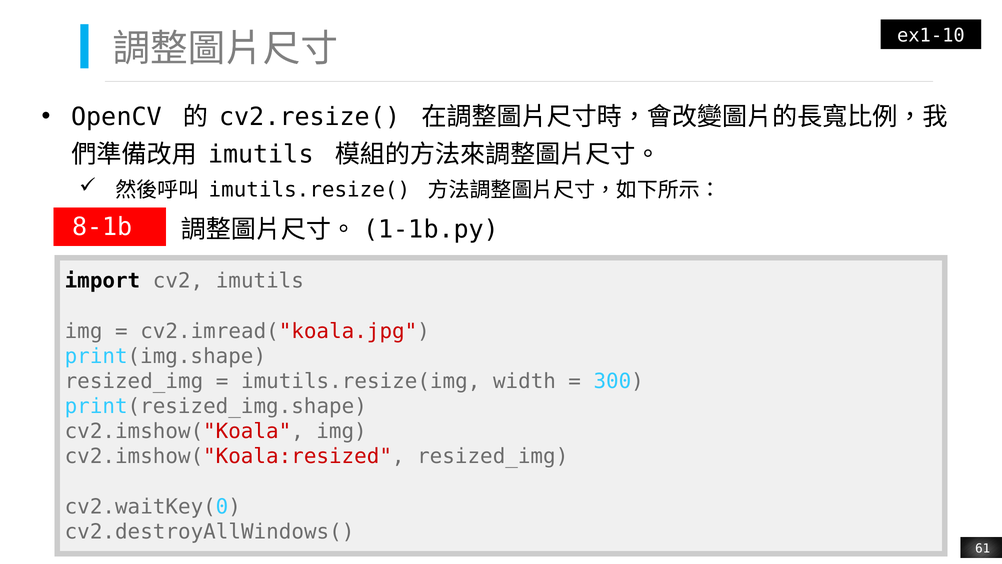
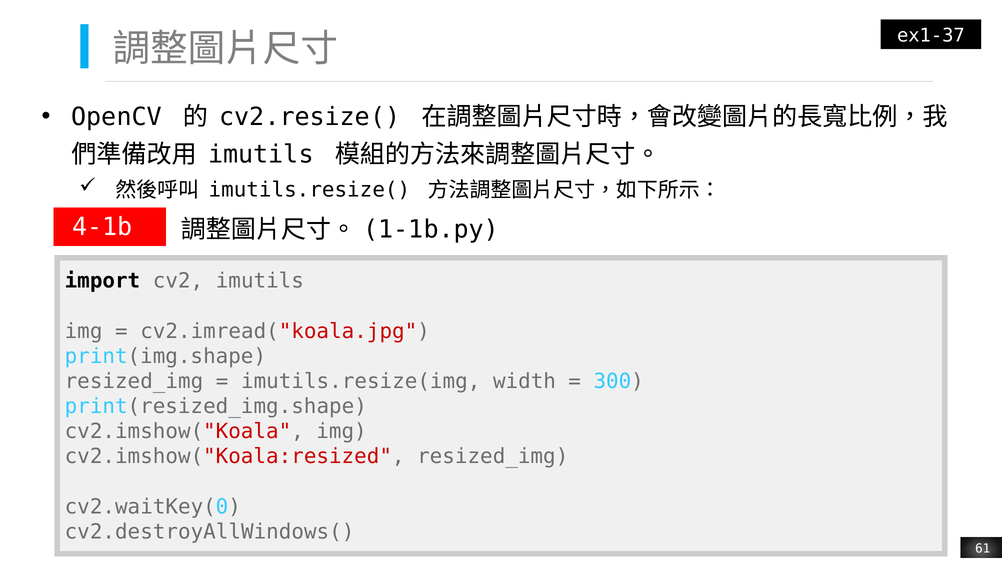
ex1-10: ex1-10 -> ex1-37
8-1b: 8-1b -> 4-1b
